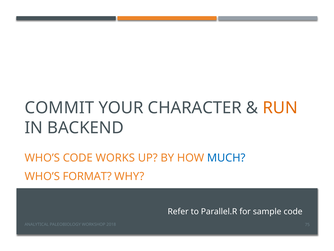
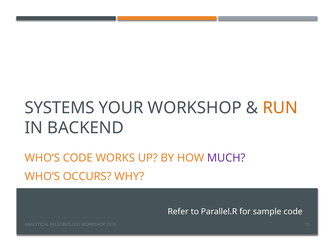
COMMIT: COMMIT -> SYSTEMS
YOUR CHARACTER: CHARACTER -> WORKSHOP
MUCH colour: blue -> purple
FORMAT: FORMAT -> OCCURS
